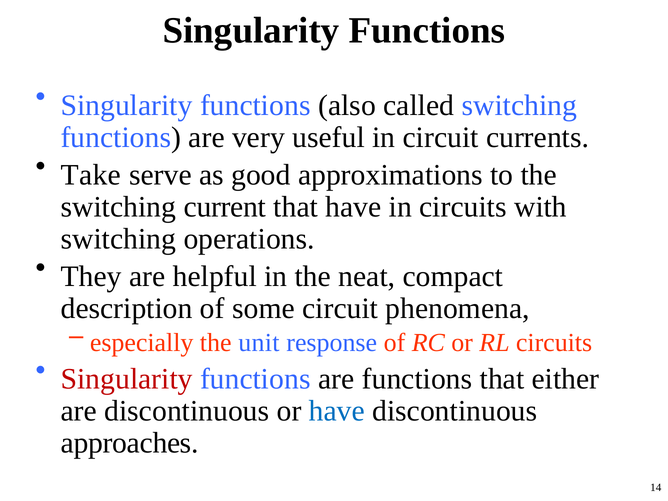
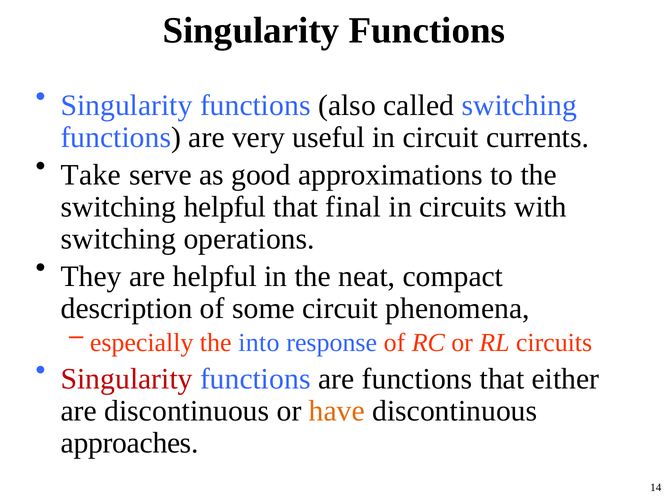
switching current: current -> helpful
that have: have -> final
unit: unit -> into
have at (337, 411) colour: blue -> orange
